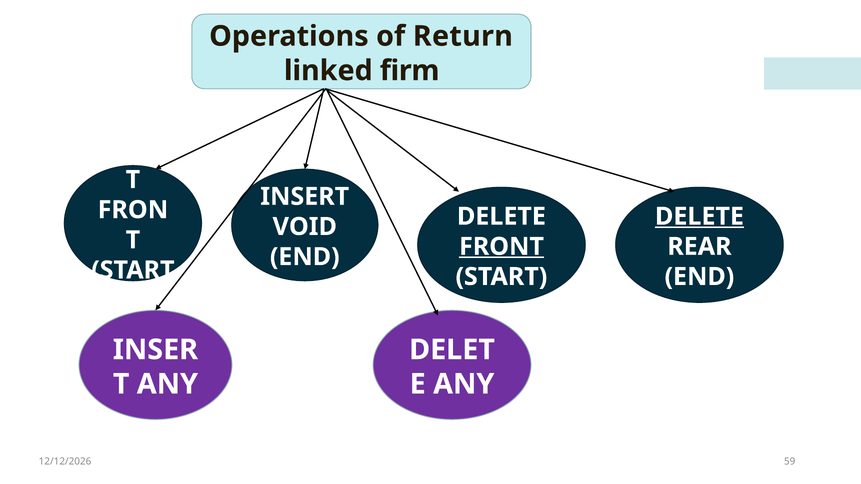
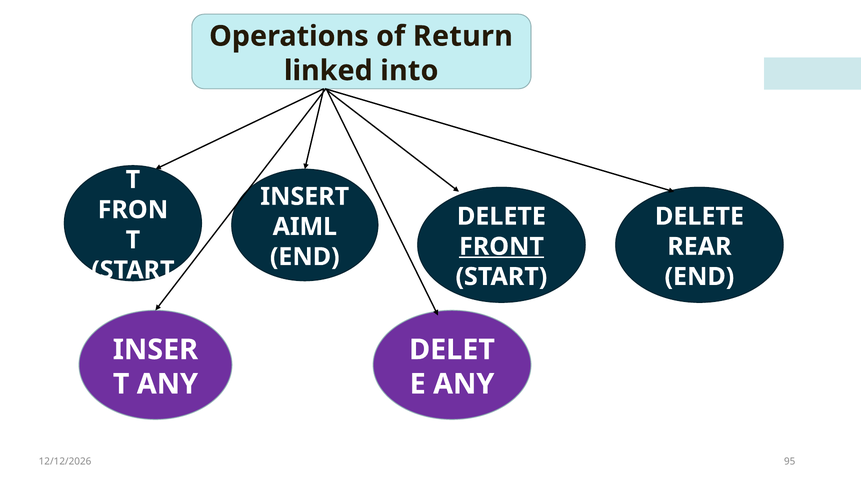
firm: firm -> into
DELETE at (699, 217) underline: present -> none
VOID: VOID -> AIML
59: 59 -> 95
